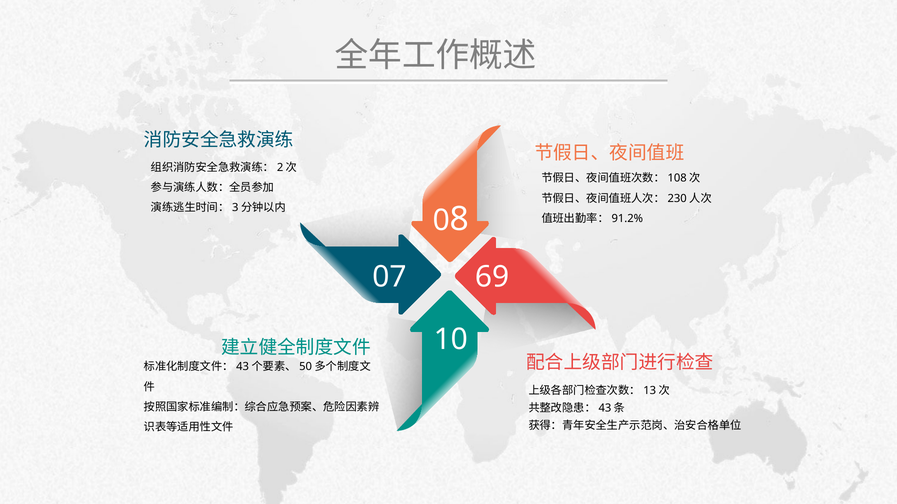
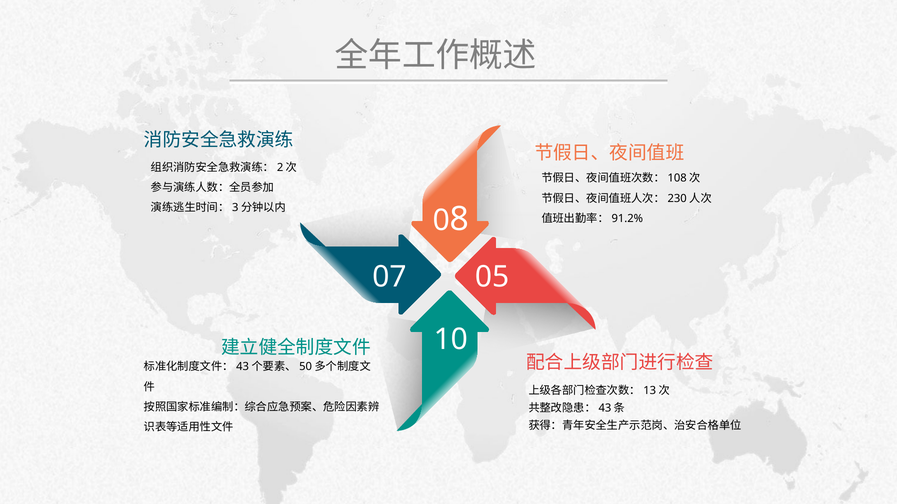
69: 69 -> 05
